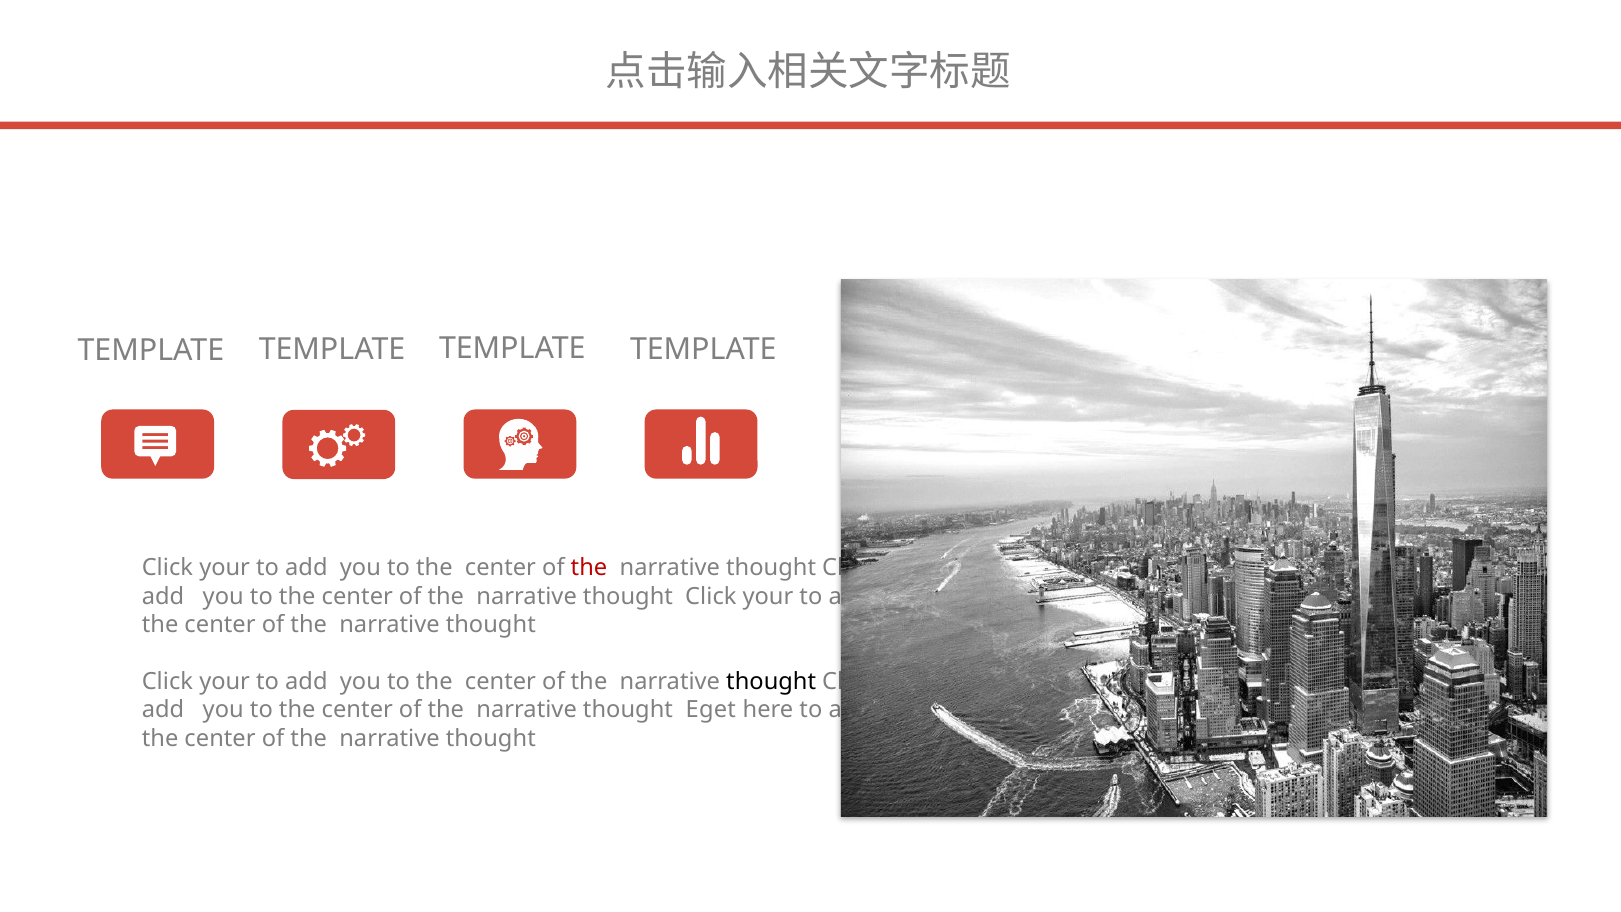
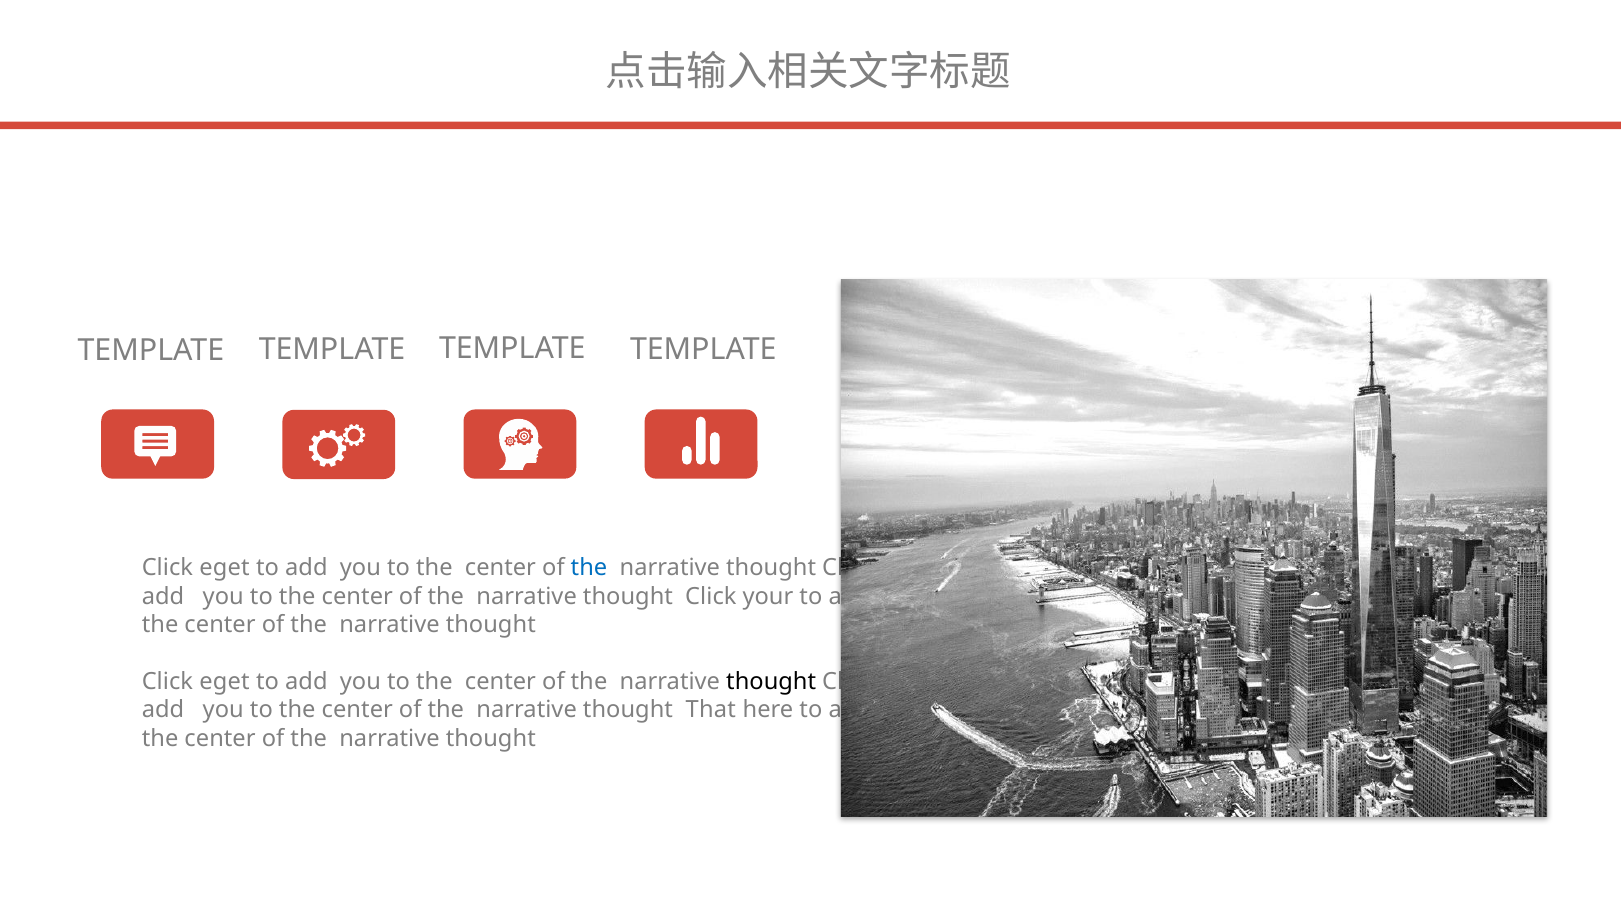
your at (225, 568): your -> eget
the at (589, 568) colour: red -> blue
your at (225, 682): your -> eget
Eget: Eget -> That
